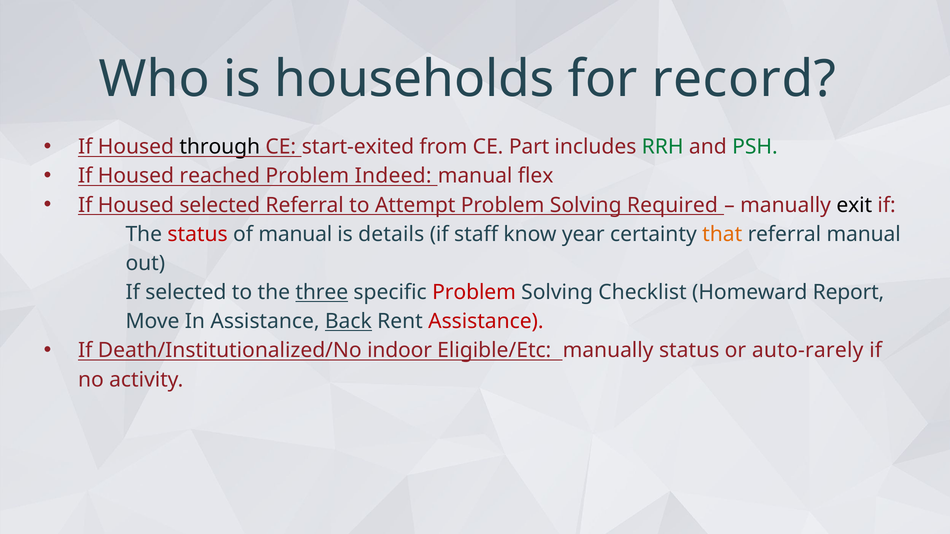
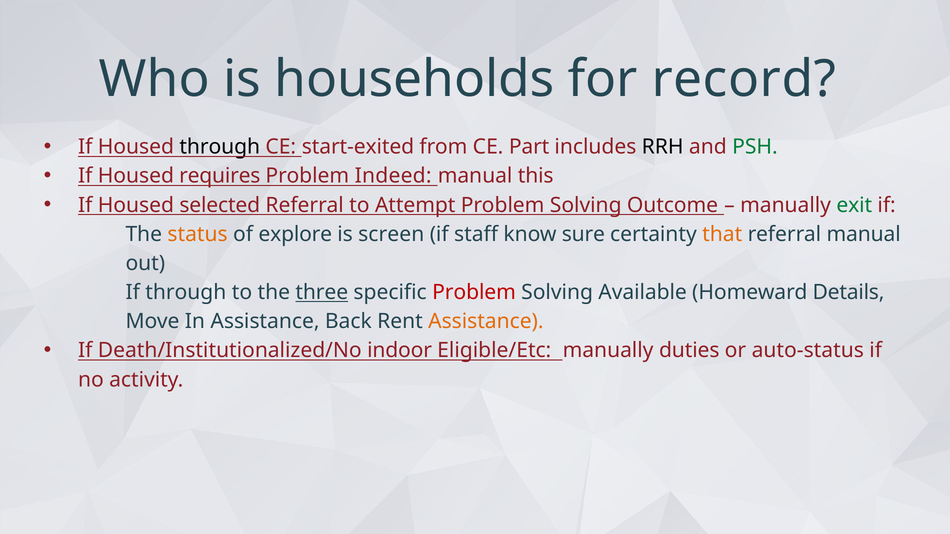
RRH colour: green -> black
reached: reached -> requires
flex: flex -> this
Required: Required -> Outcome
exit colour: black -> green
status at (198, 234) colour: red -> orange
of manual: manual -> explore
details: details -> screen
year: year -> sure
If selected: selected -> through
Checklist: Checklist -> Available
Report: Report -> Details
Back underline: present -> none
Assistance at (486, 322) colour: red -> orange
manually status: status -> duties
auto-rarely: auto-rarely -> auto-status
